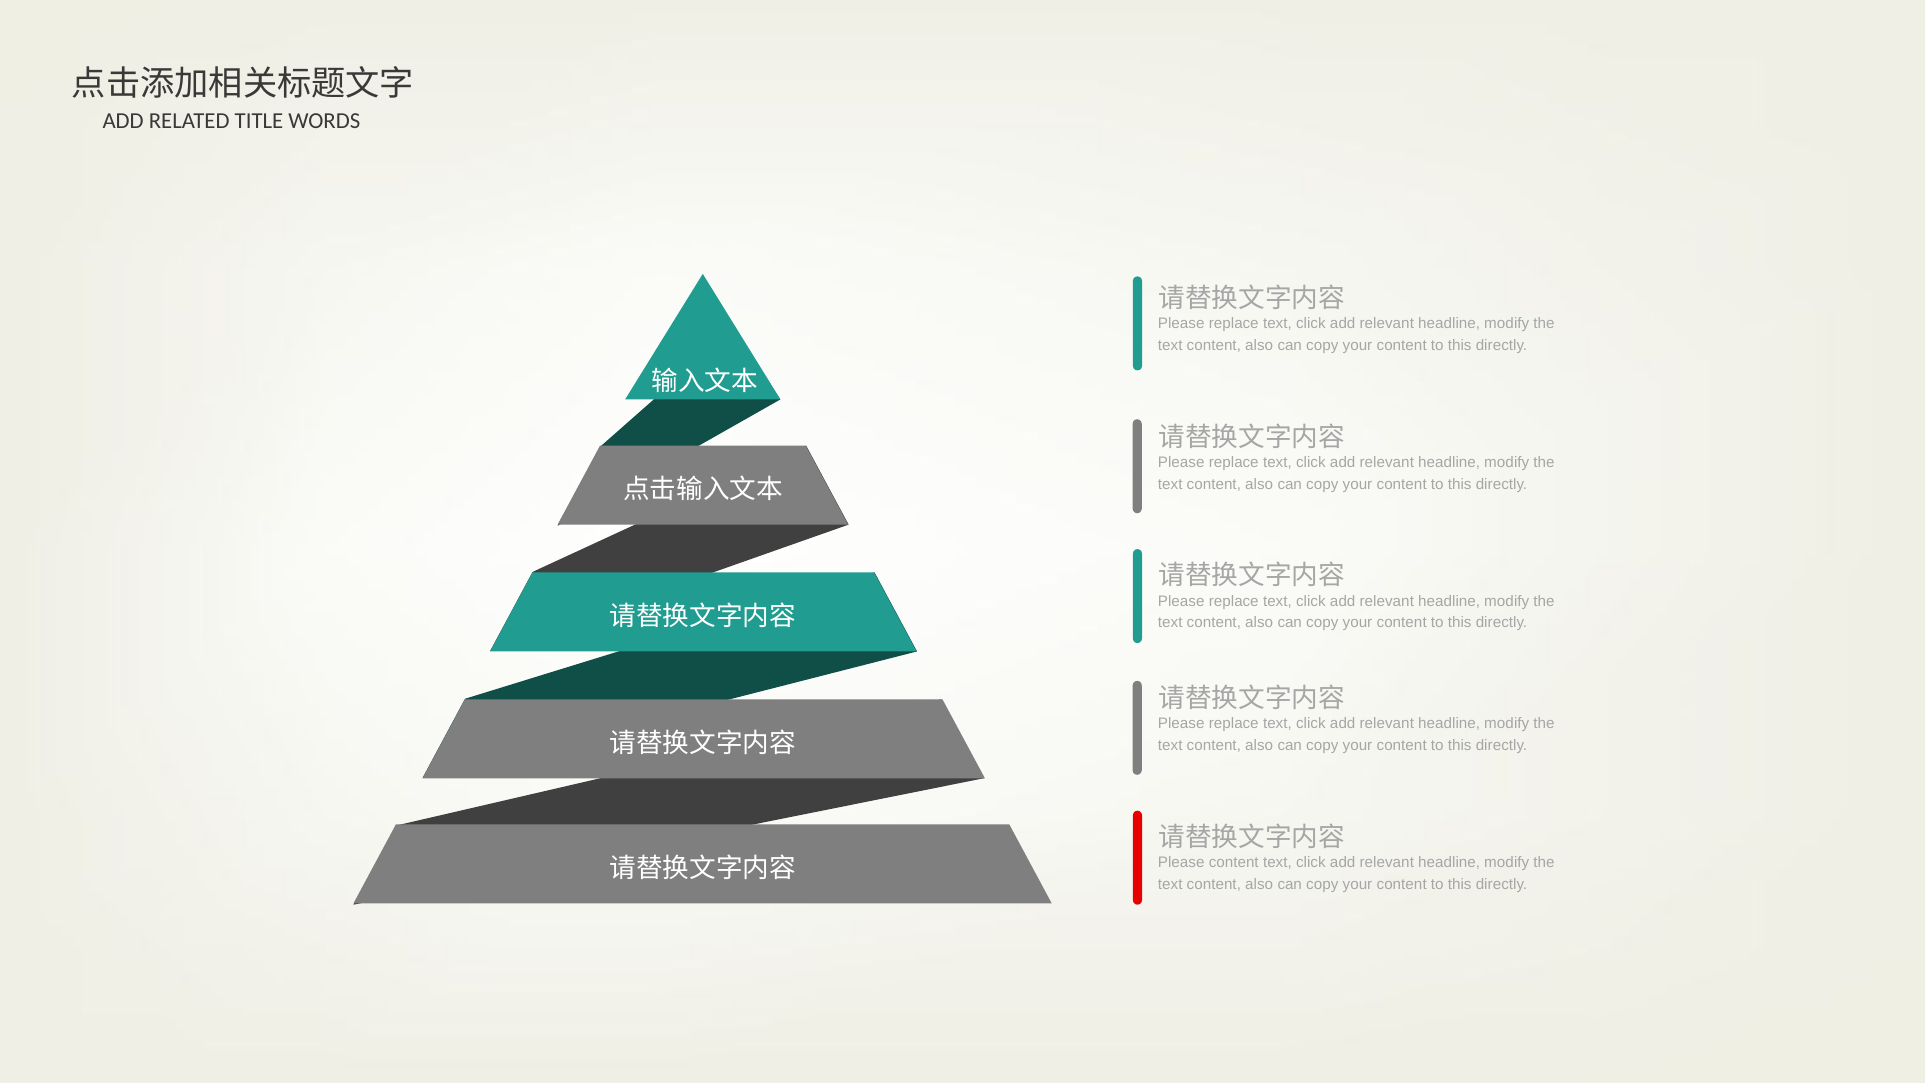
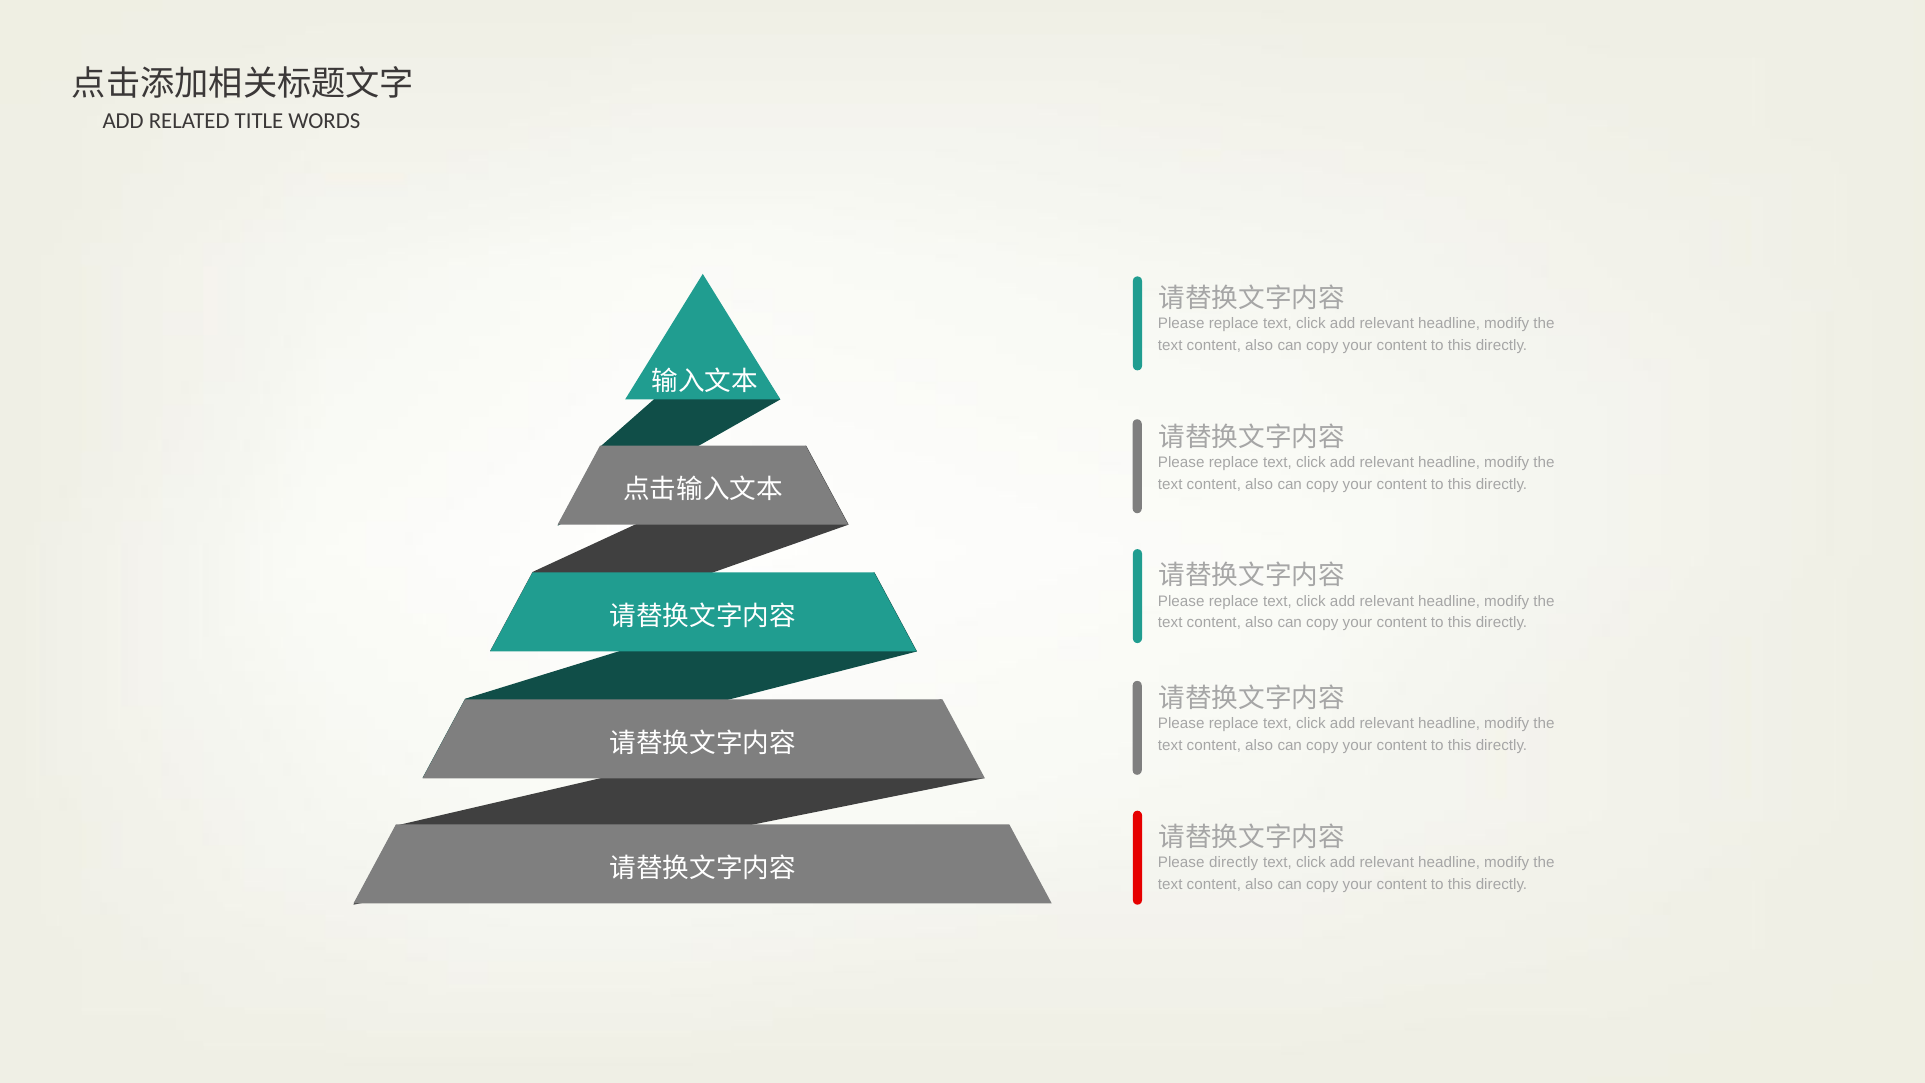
Please content: content -> directly
